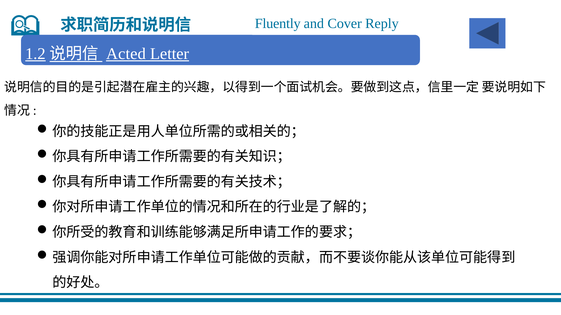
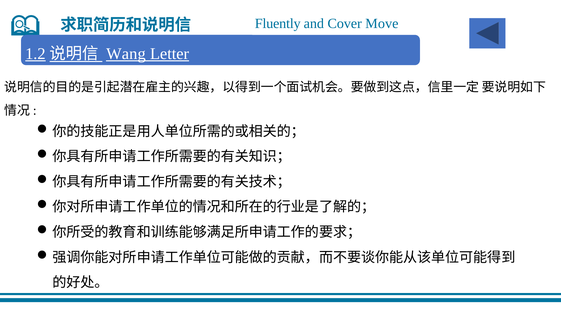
Reply: Reply -> Move
Acted: Acted -> Wang
